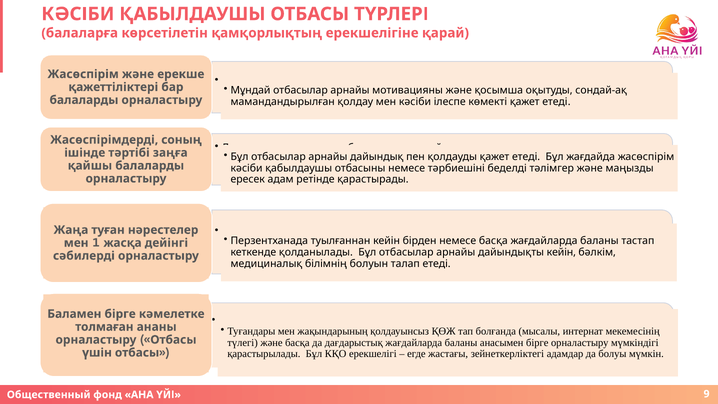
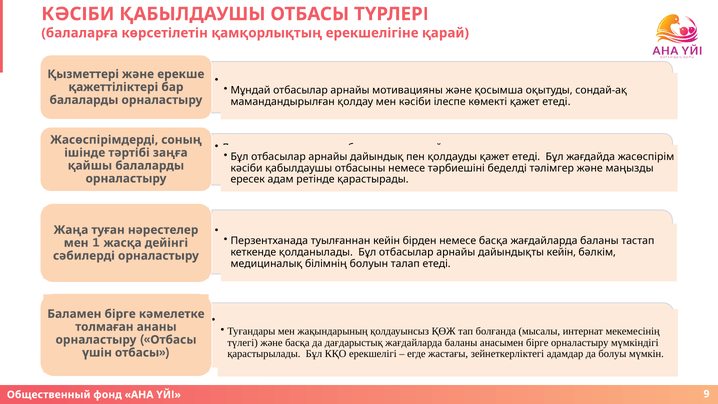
Жасөспірім at (83, 74): Жасөспірім -> Қызметтері
